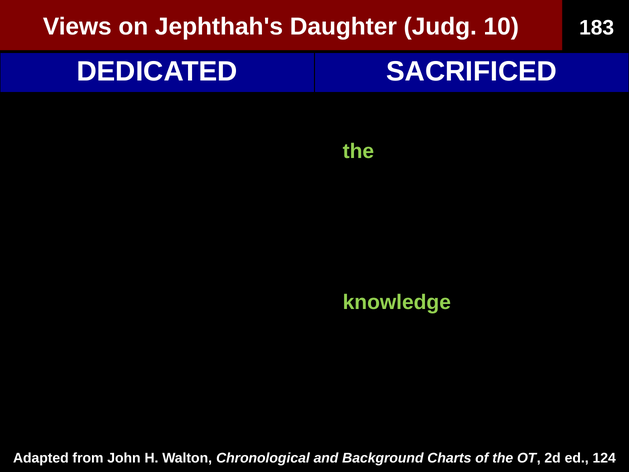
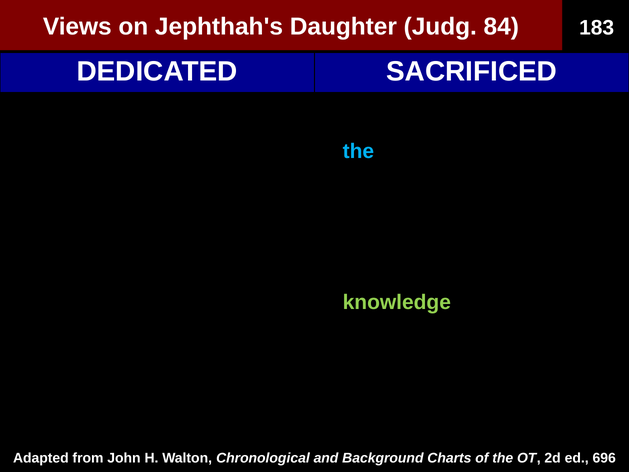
10: 10 -> 84
the at (358, 151) colour: light green -> light blue
124: 124 -> 696
